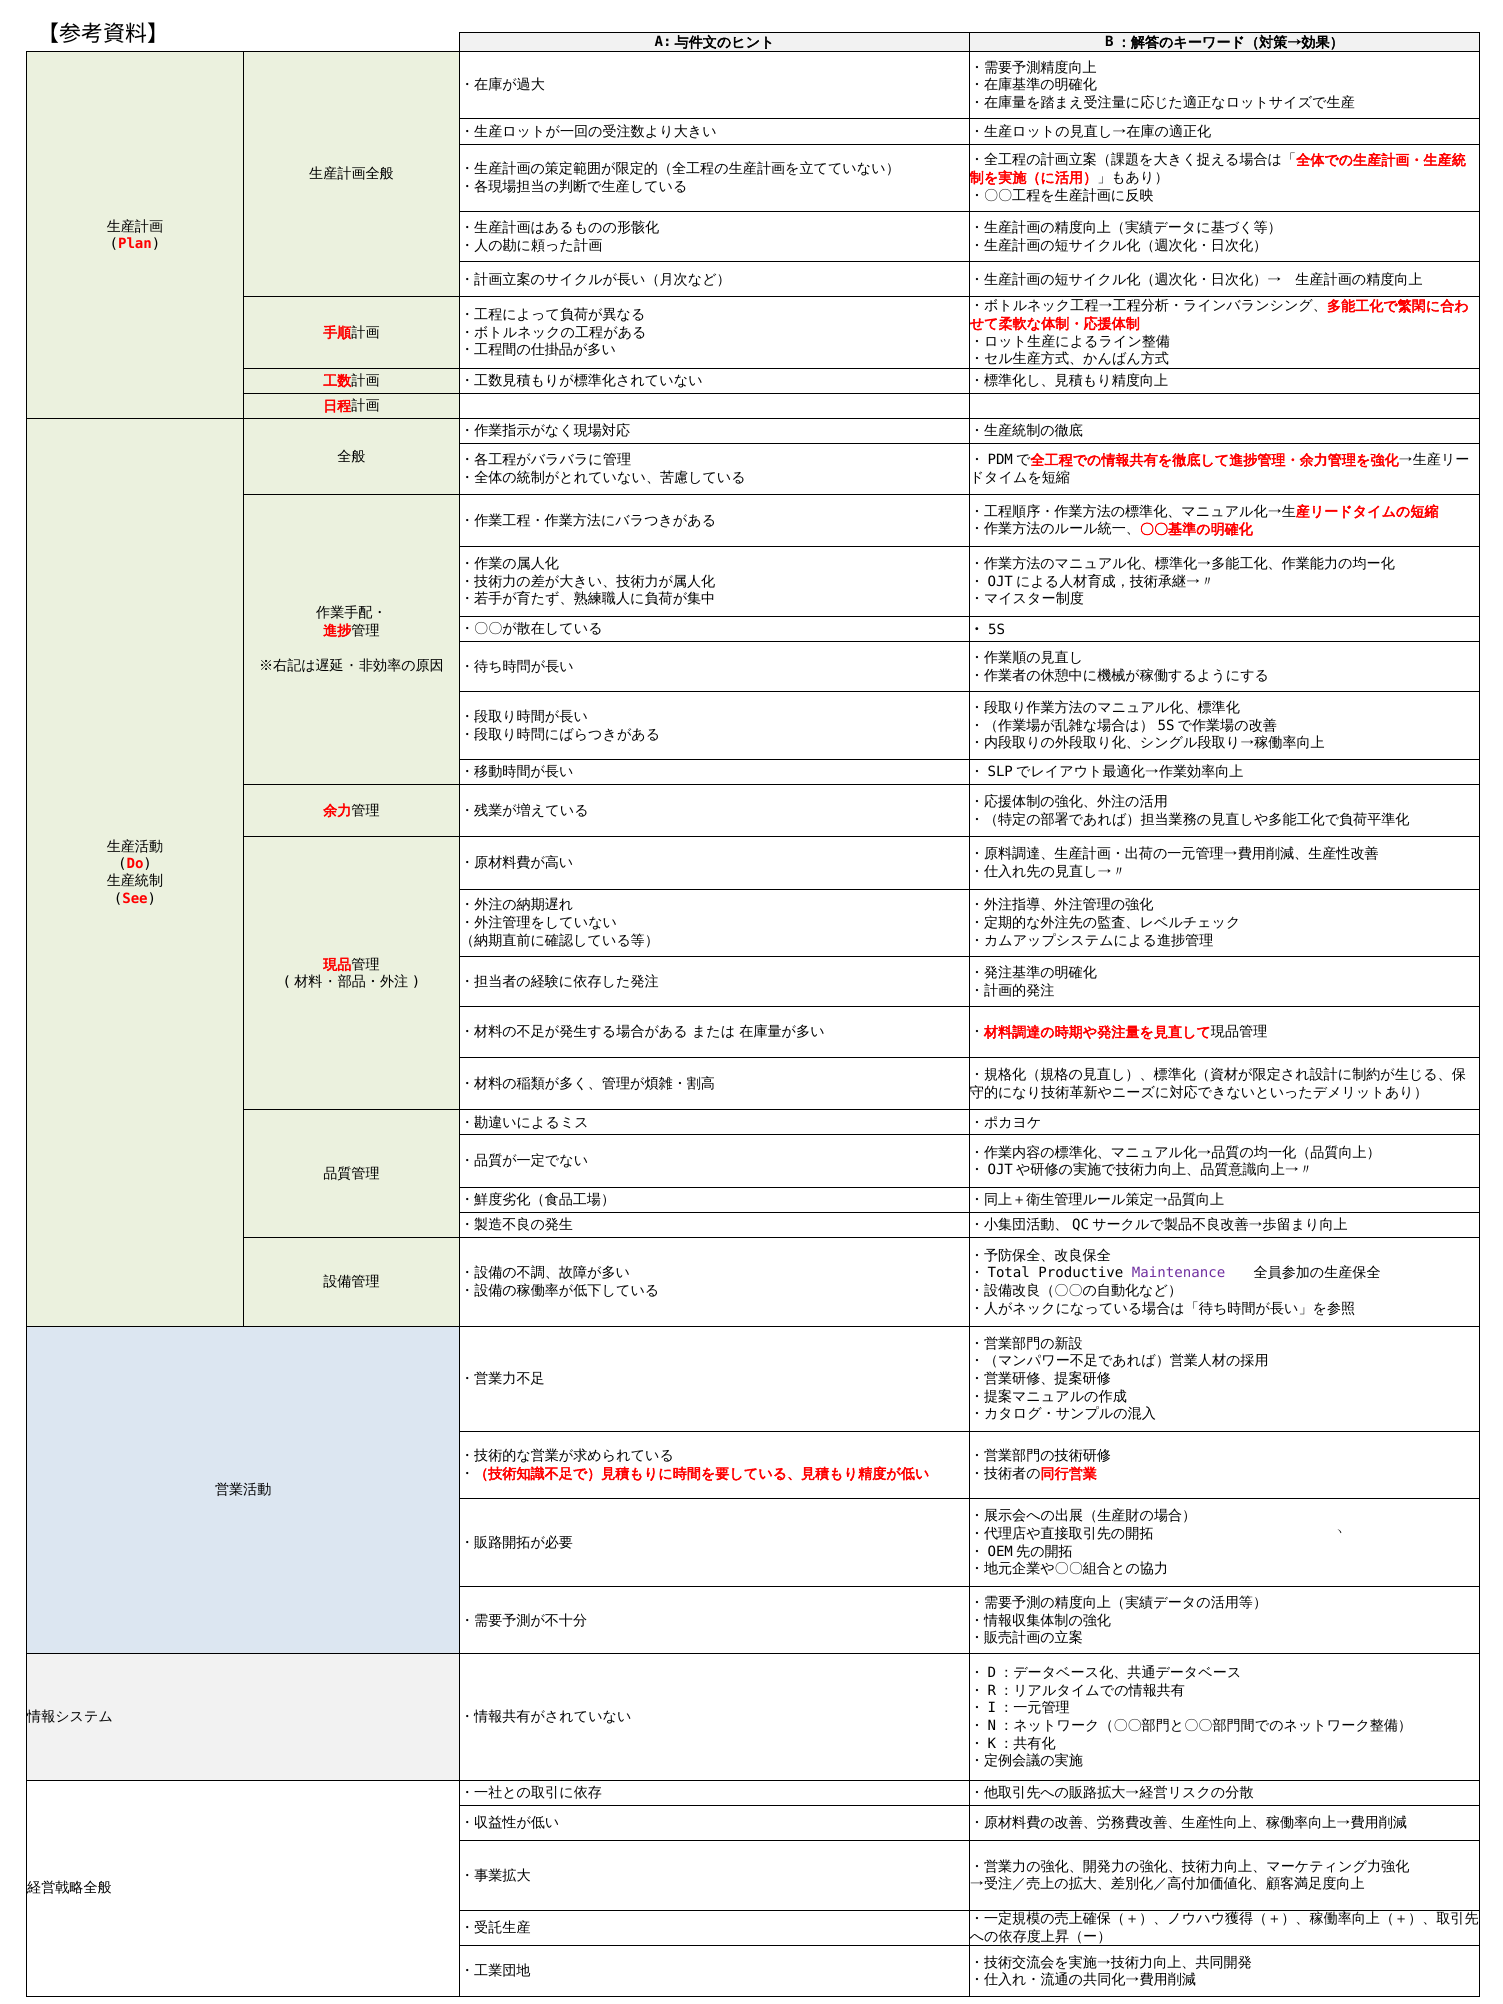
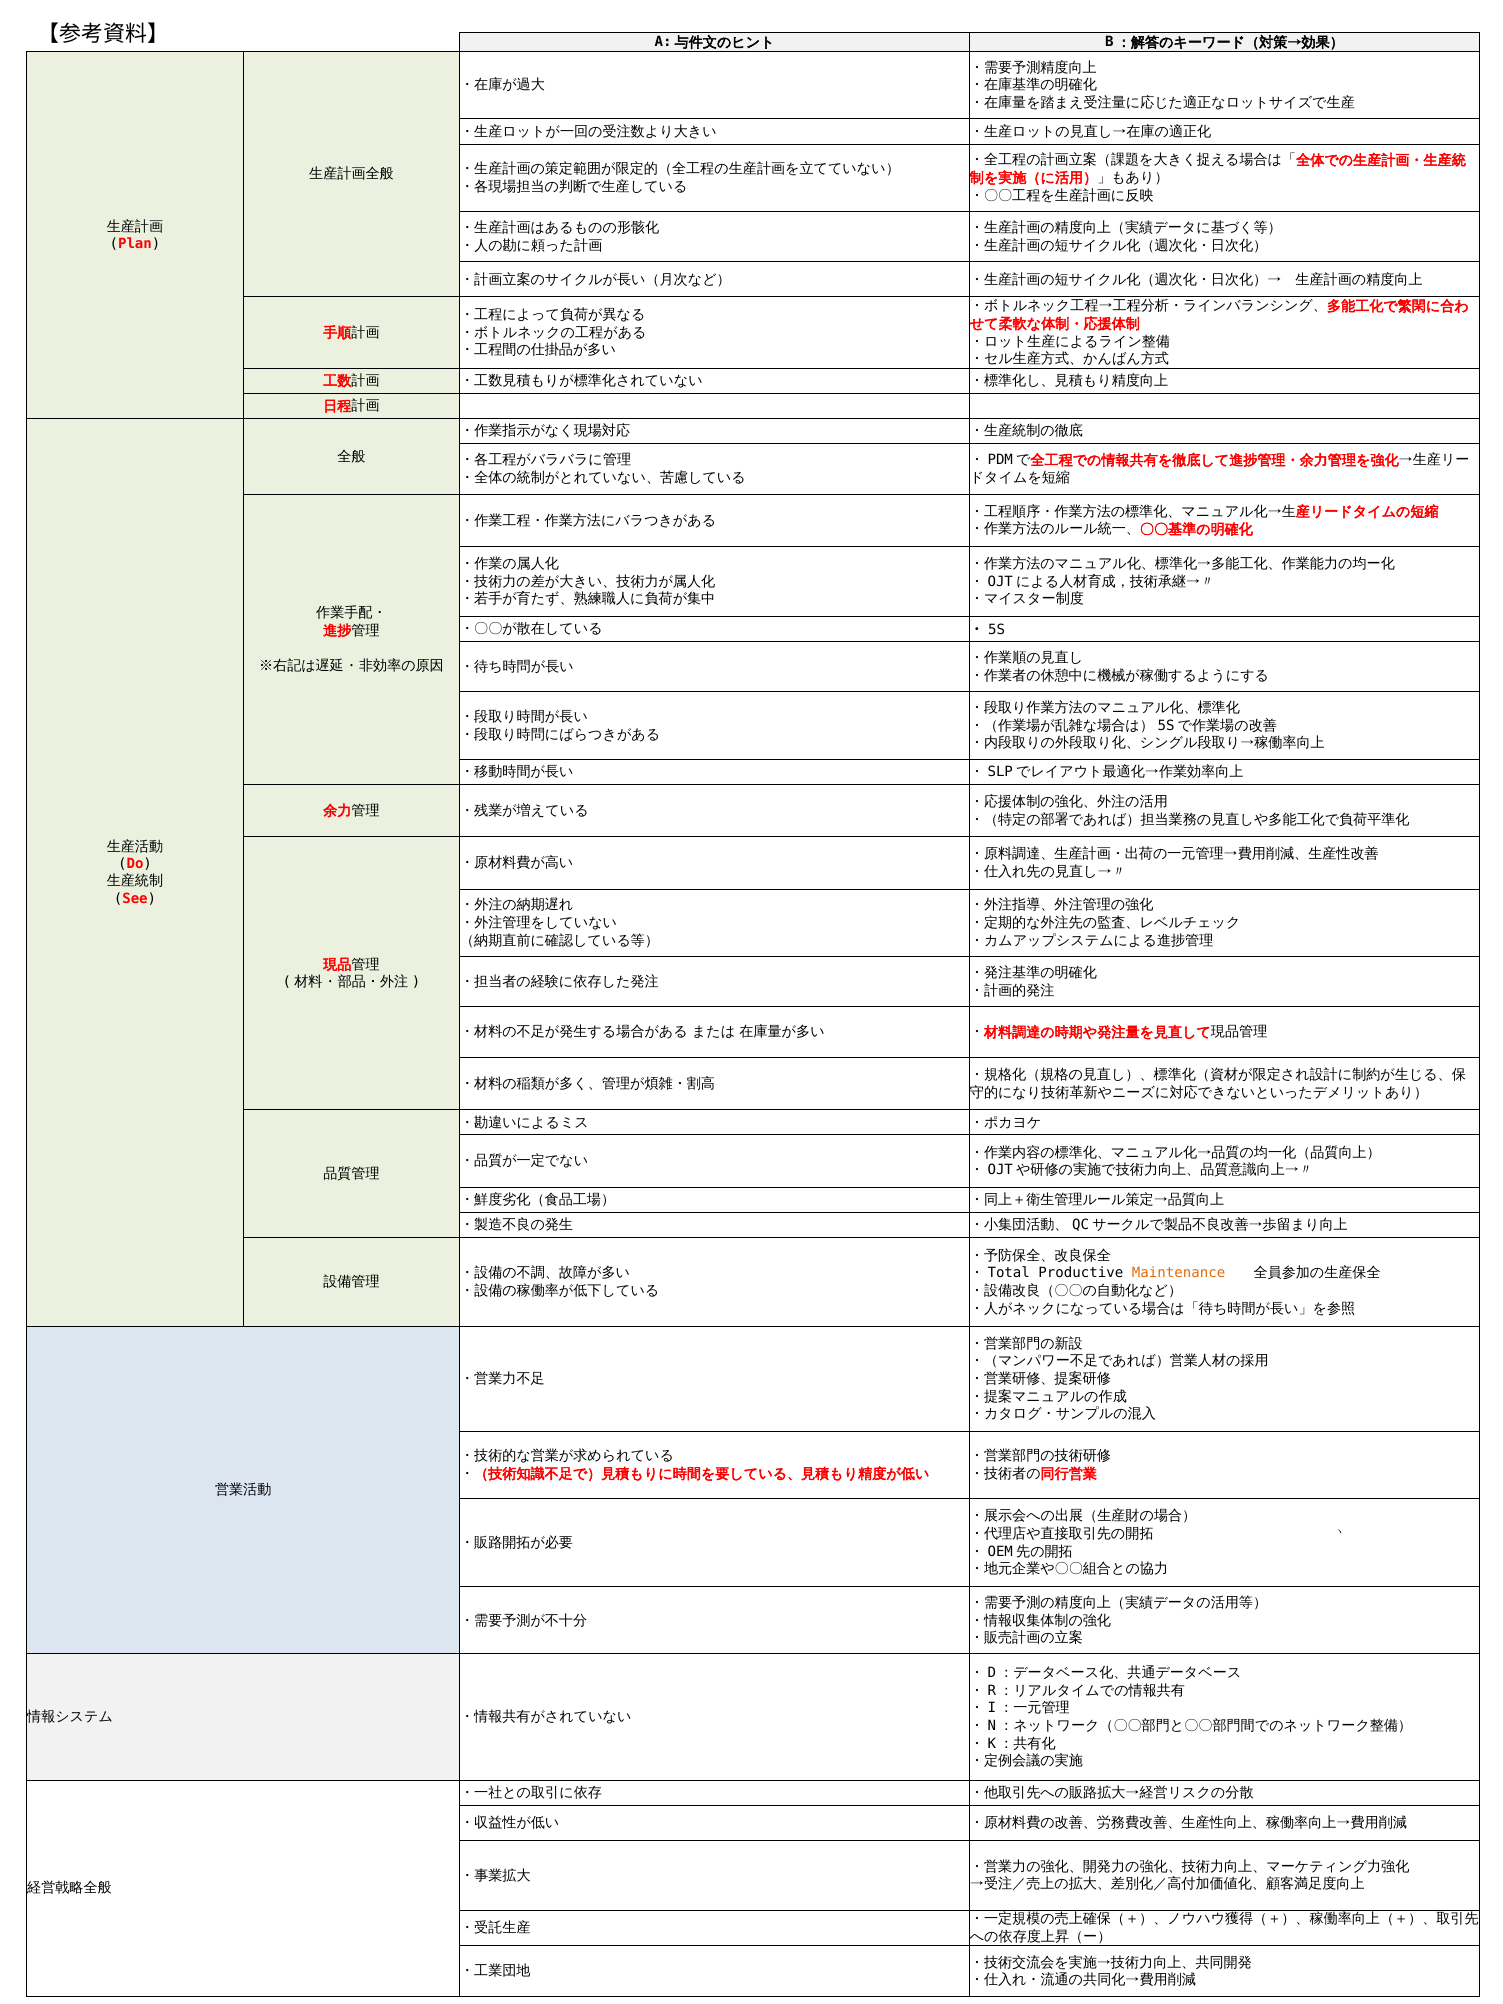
Maintenance colour: purple -> orange
